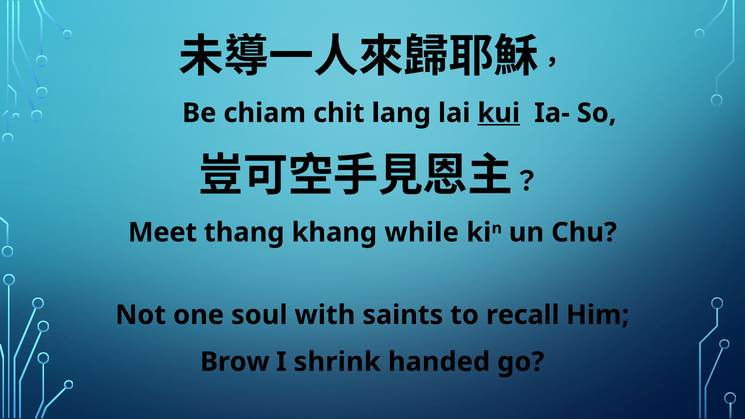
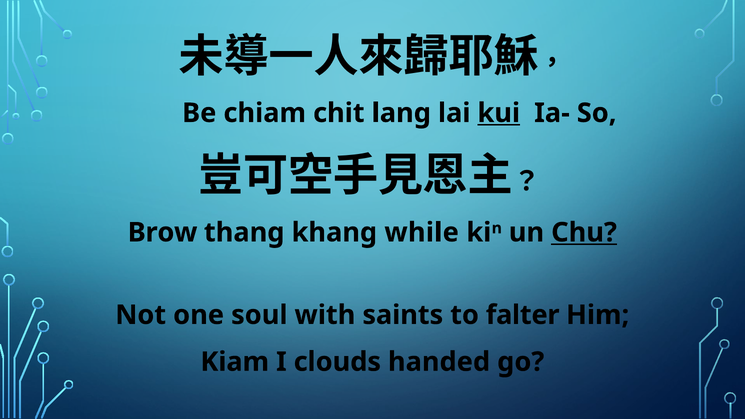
Meet: Meet -> Brow
Chu underline: none -> present
recall: recall -> falter
Brow: Brow -> Kiam
shrink: shrink -> clouds
